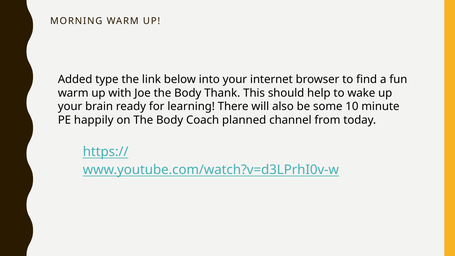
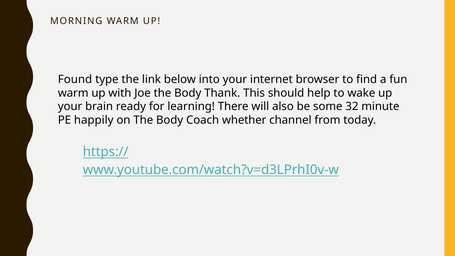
Added: Added -> Found
10: 10 -> 32
planned: planned -> whether
